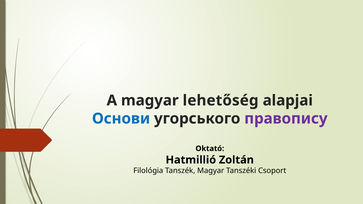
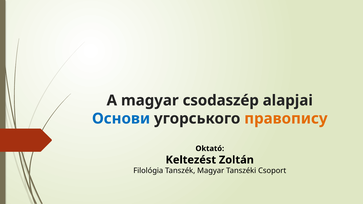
lehetőség: lehetőség -> csodaszép
правопису colour: purple -> orange
Hatmillió: Hatmillió -> Keltezést
